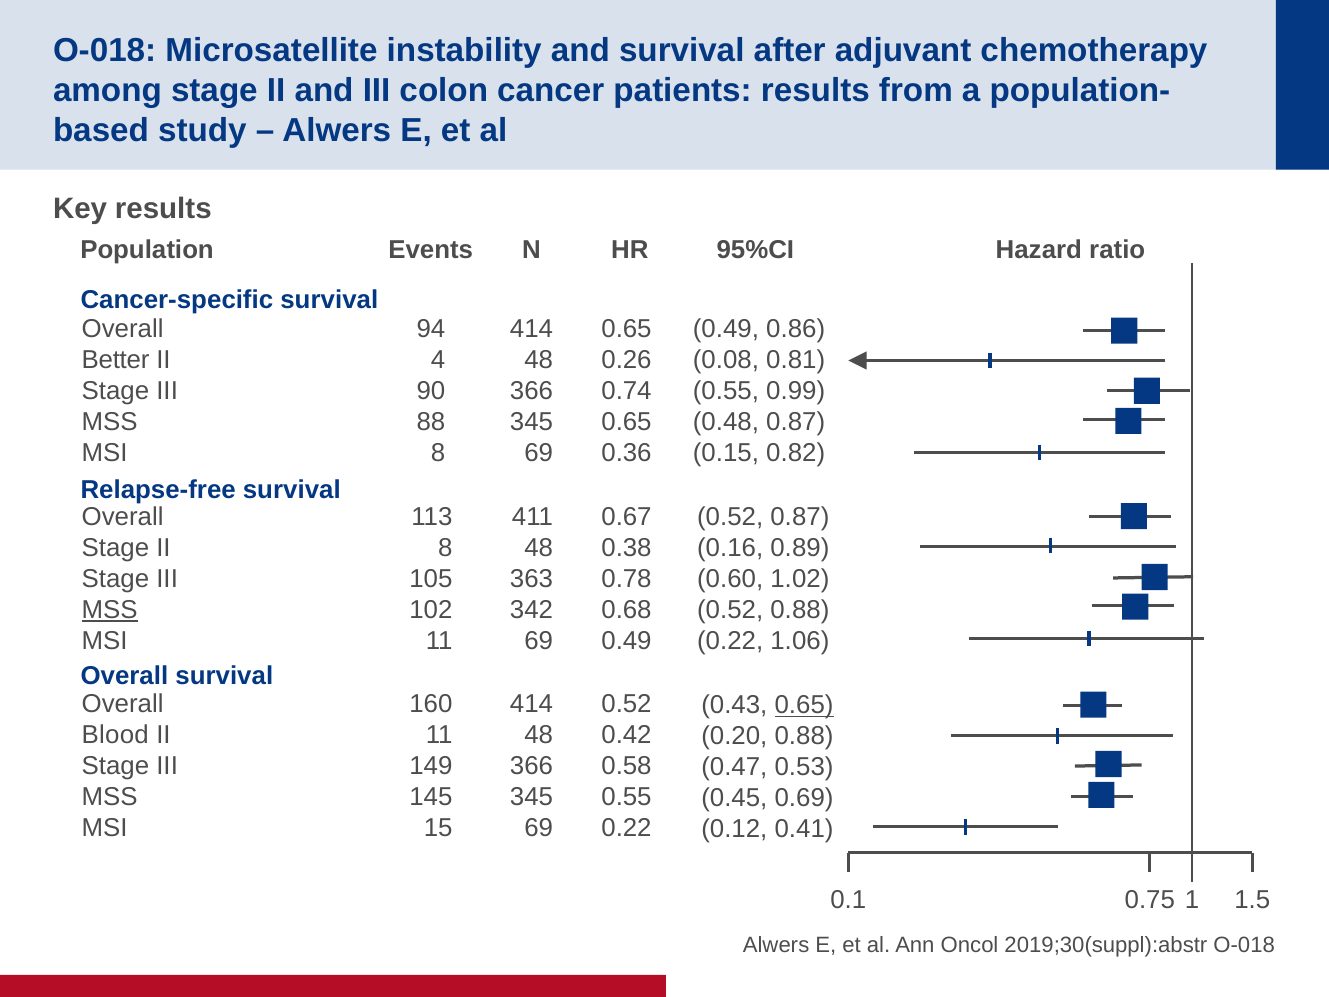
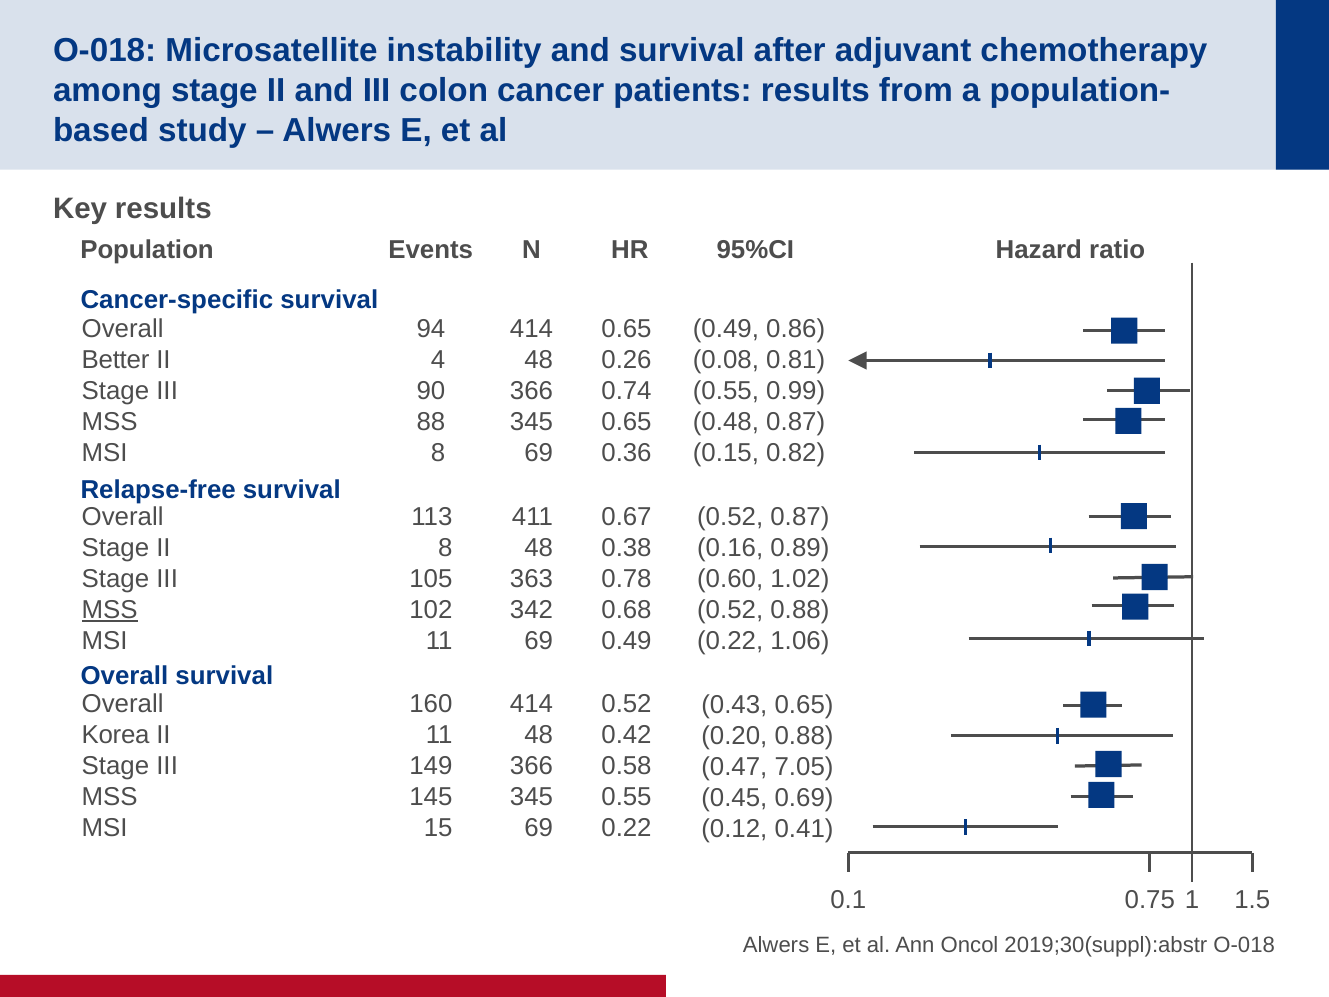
0.65 at (804, 705) underline: present -> none
Blood: Blood -> Korea
0.53: 0.53 -> 7.05
